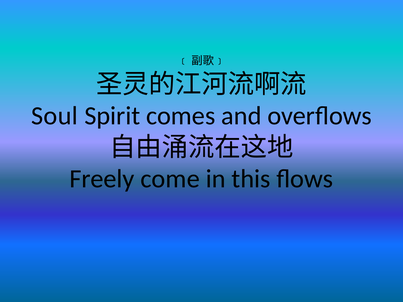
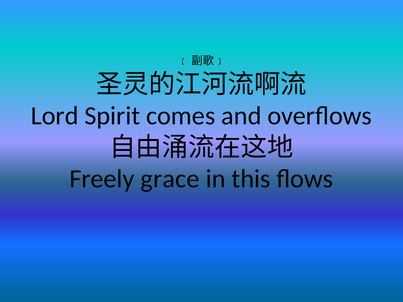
Soul: Soul -> Lord
come: come -> grace
